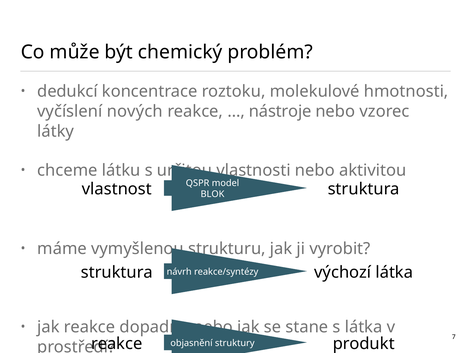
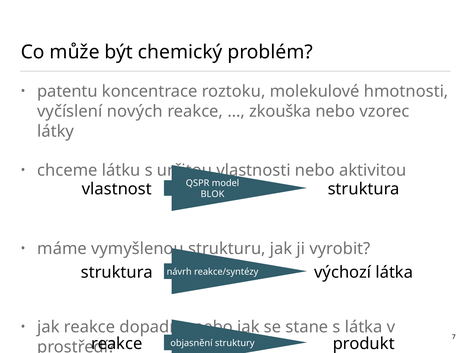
dedukcí: dedukcí -> patentu
nástroje: nástroje -> zkouška
